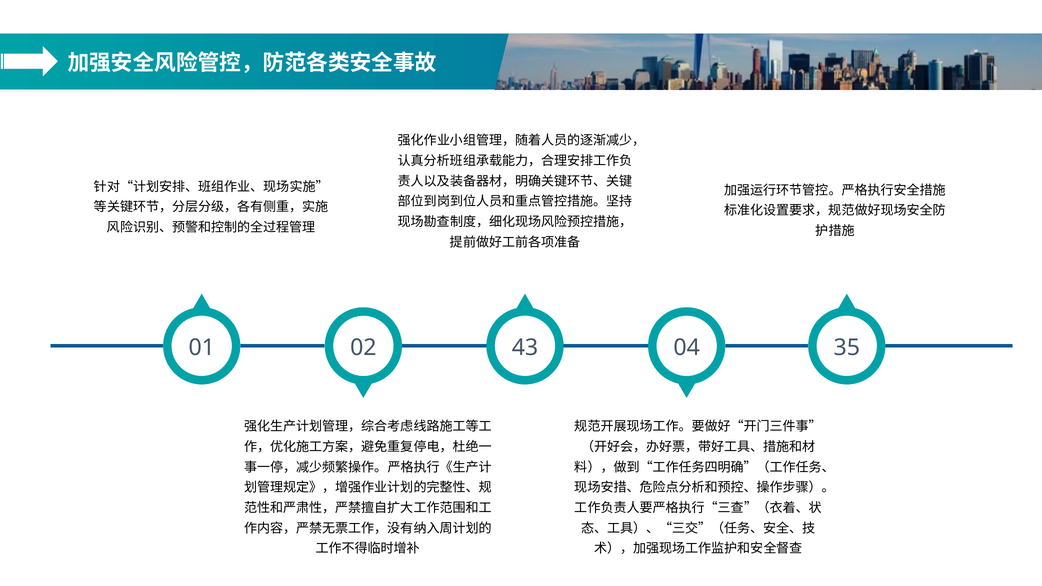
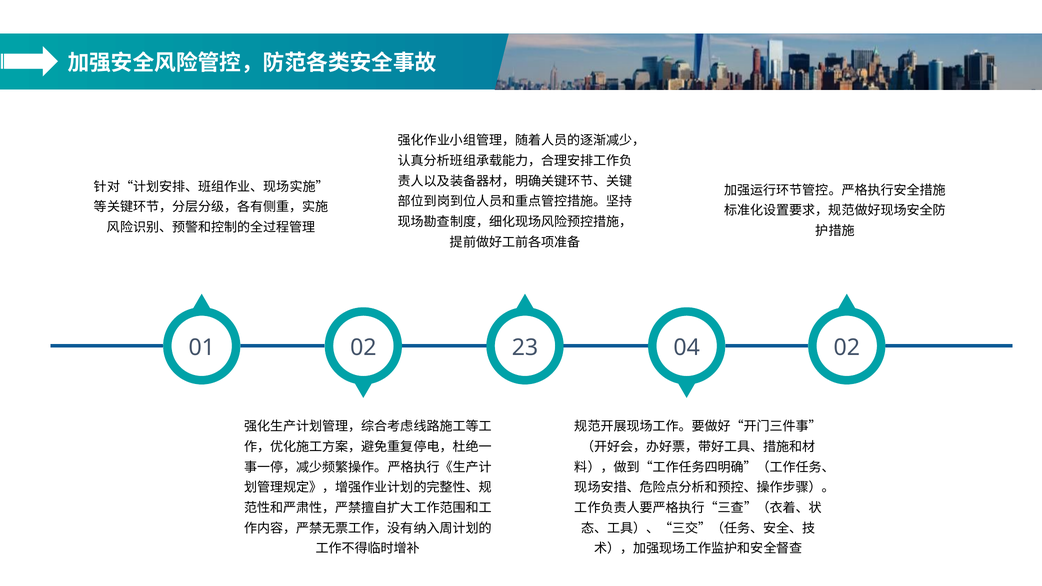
43: 43 -> 23
04 35: 35 -> 02
